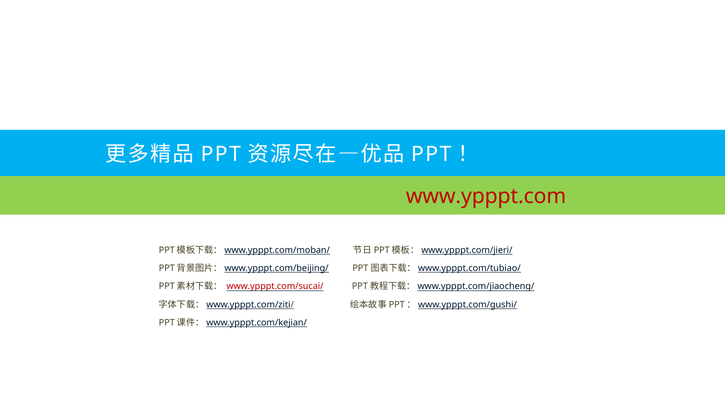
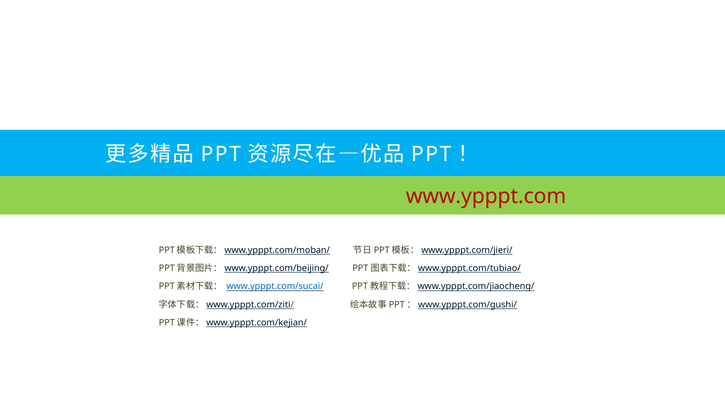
www.ypppt.com/sucai/ colour: red -> blue
